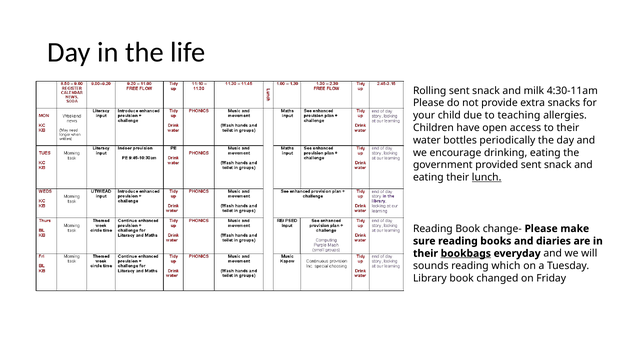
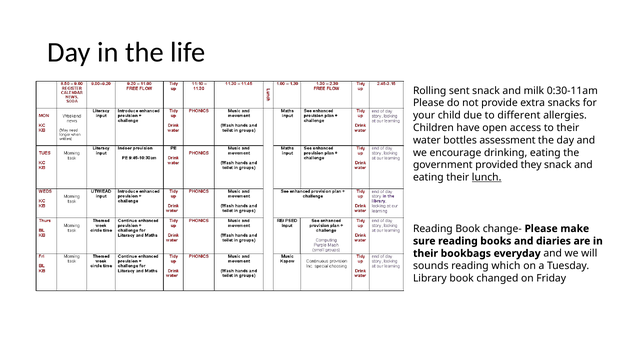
4:30-11am: 4:30-11am -> 0:30-11am
teaching: teaching -> different
periodically: periodically -> assessment
provided sent: sent -> they
bookbags underline: present -> none
